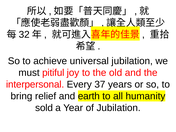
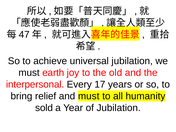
32: 32 -> 47
pitiful: pitiful -> earth
37: 37 -> 17
and earth: earth -> must
